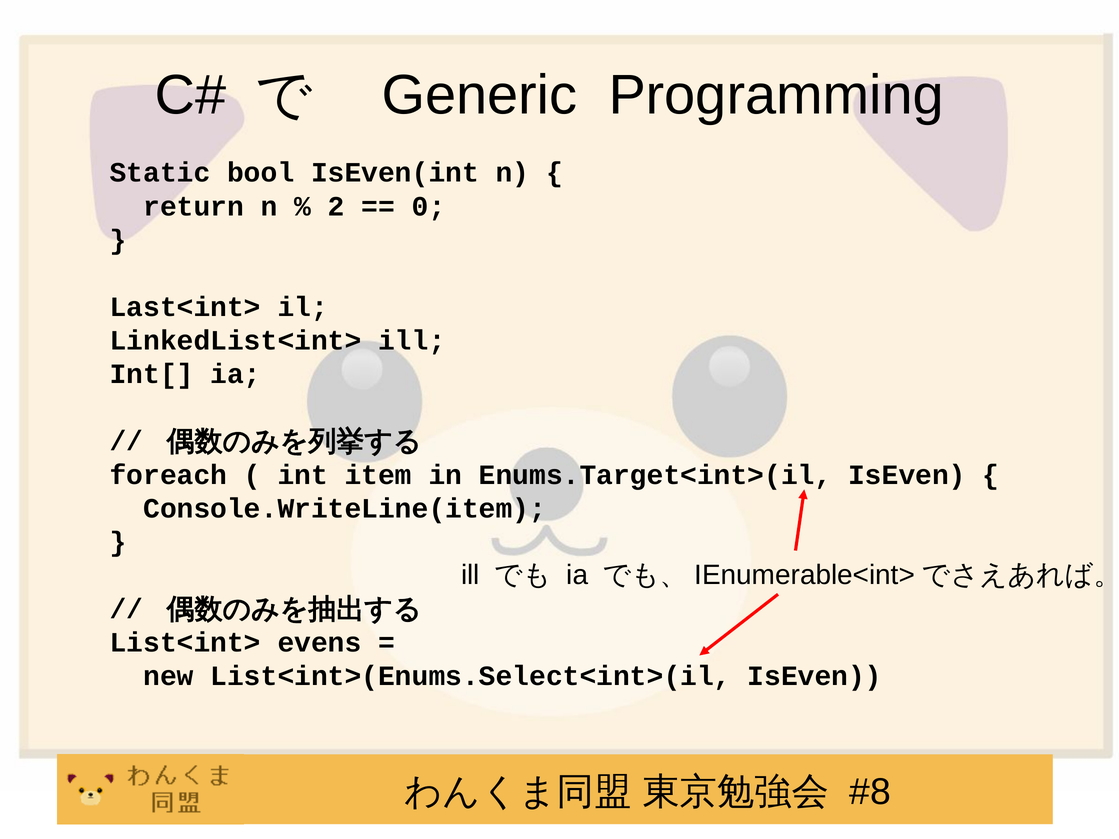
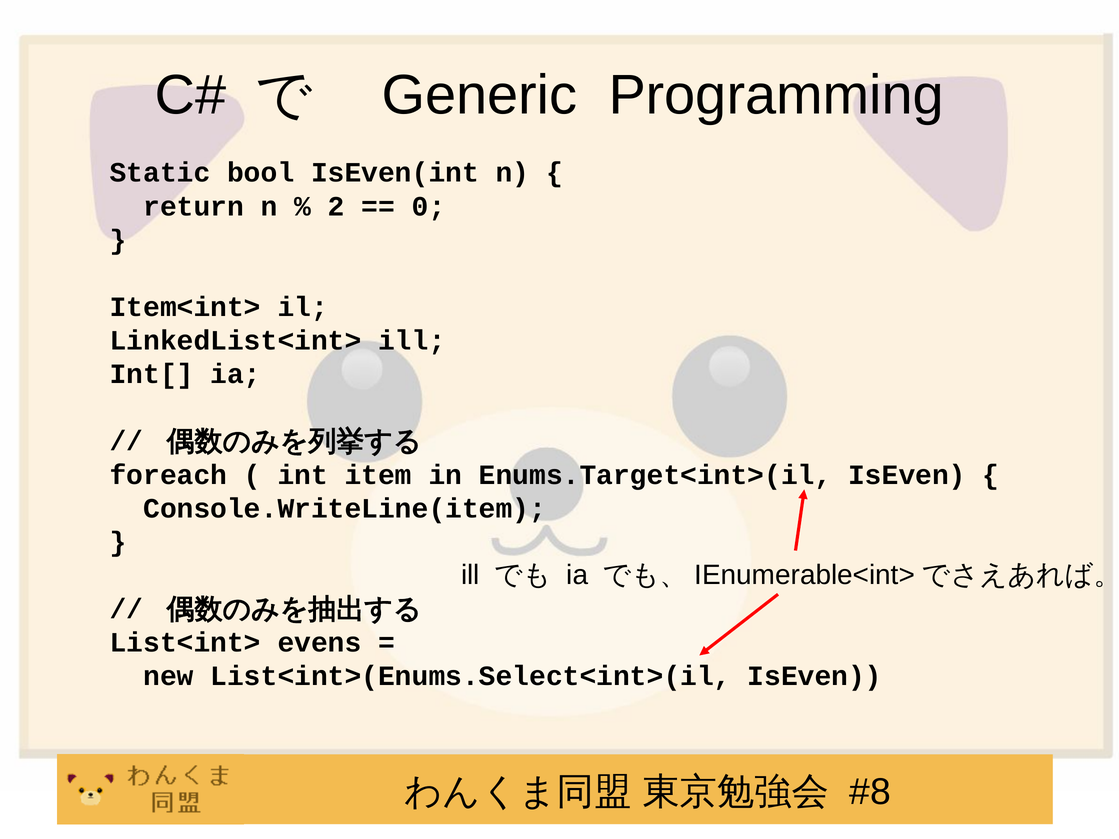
Last<int>: Last<int> -> Item<int>
